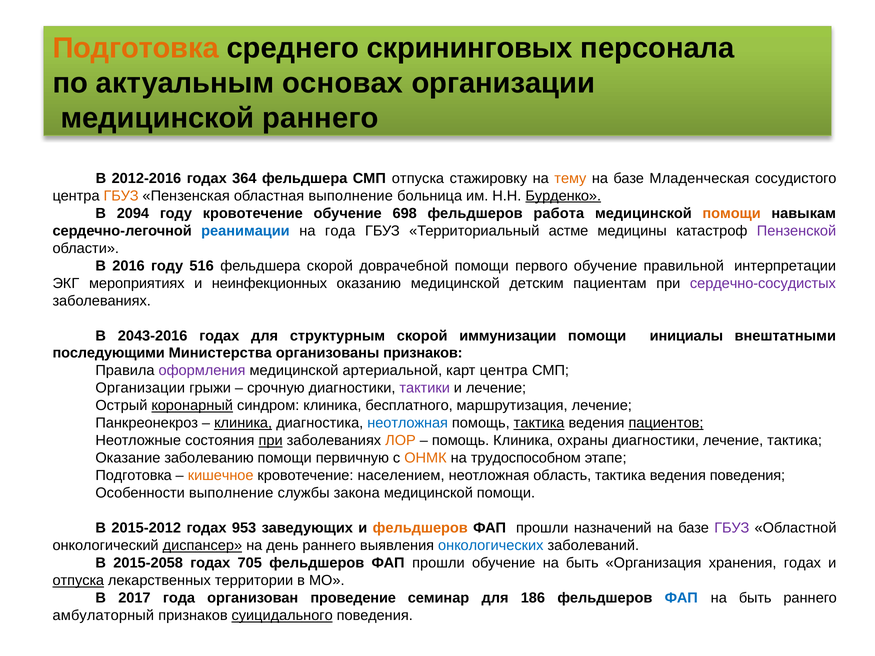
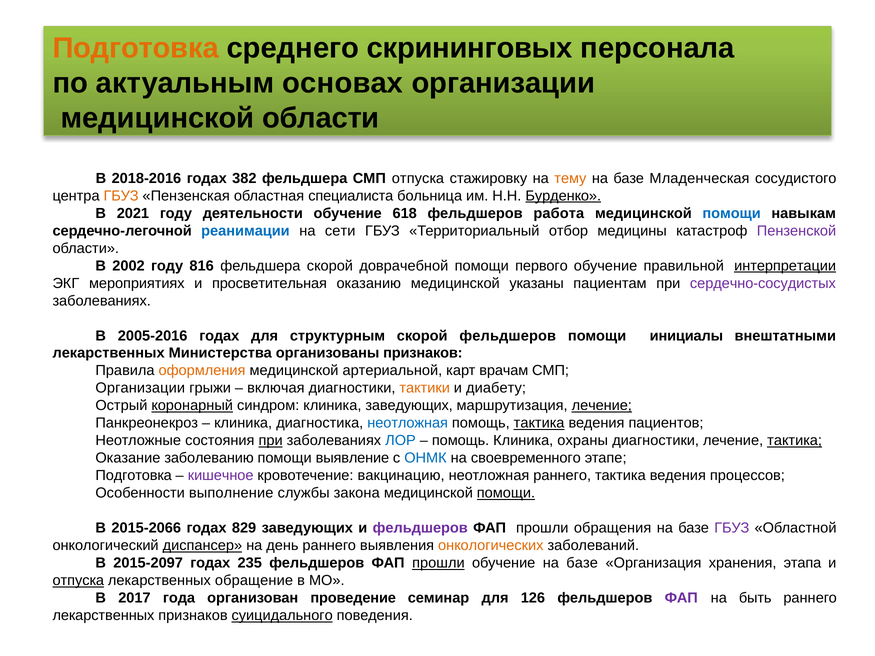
медицинской раннего: раннего -> области
2012-2016: 2012-2016 -> 2018-2016
364: 364 -> 382
областная выполнение: выполнение -> специалиста
2094: 2094 -> 2021
году кровотечение: кровотечение -> деятельности
698: 698 -> 618
помощи at (732, 213) colour: orange -> blue
на года: года -> сети
астме: астме -> отбор
2016: 2016 -> 2002
516: 516 -> 816
интерпретации underline: none -> present
неинфекционных: неинфекционных -> просветительная
детским: детским -> указаны
2043-2016: 2043-2016 -> 2005-2016
скорой иммунизации: иммунизации -> фельдшеров
последующими at (109, 353): последующими -> лекарственных
оформления colour: purple -> orange
карт центра: центра -> врачам
срочную: срочную -> включая
тактики colour: purple -> orange
и лечение: лечение -> диабету
клиника бесплатного: бесплатного -> заведующих
лечение at (602, 406) underline: none -> present
клиника at (243, 423) underline: present -> none
пациентов underline: present -> none
ЛОР colour: orange -> blue
тактика at (795, 441) underline: none -> present
первичную: первичную -> выявление
ОНМК colour: orange -> blue
трудоспособном: трудоспособном -> своевременного
кишечное colour: orange -> purple
населением: населением -> вакцинацию
неотложная область: область -> раннего
ведения поведения: поведения -> процессов
помощи at (506, 493) underline: none -> present
2015-2012: 2015-2012 -> 2015-2066
953: 953 -> 829
фельдшеров at (420, 528) colour: orange -> purple
назначений: назначений -> обращения
онкологических colour: blue -> orange
2015-2058: 2015-2058 -> 2015-2097
705: 705 -> 235
прошли at (438, 563) underline: none -> present
обучение на быть: быть -> базе
хранения годах: годах -> этапа
территории: территории -> обращение
186: 186 -> 126
ФАП at (681, 598) colour: blue -> purple
амбулаторный at (103, 616): амбулаторный -> лекарственных
